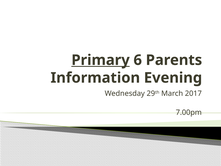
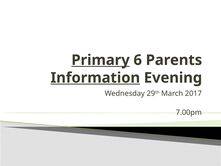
Information underline: none -> present
